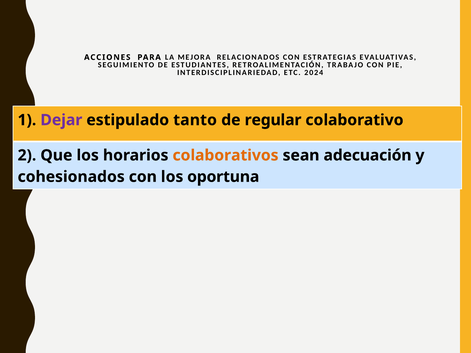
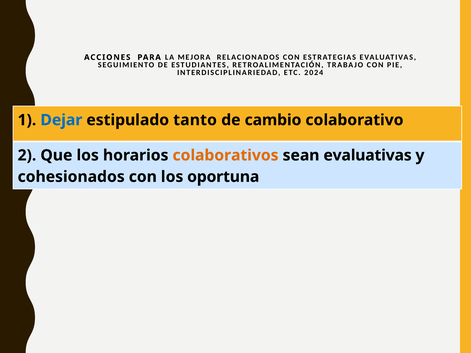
Dejar colour: purple -> blue
regular: regular -> cambio
sean adecuación: adecuación -> evaluativas
